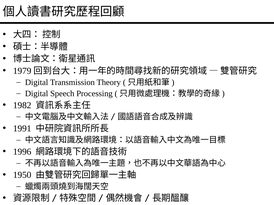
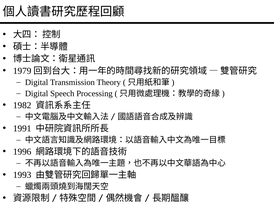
1950: 1950 -> 1993
